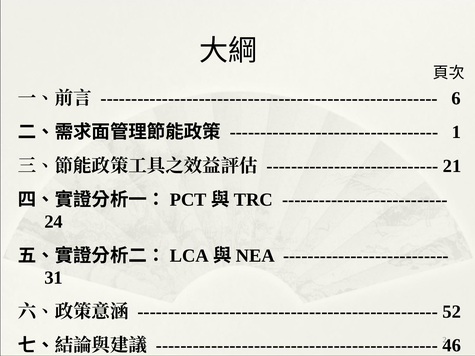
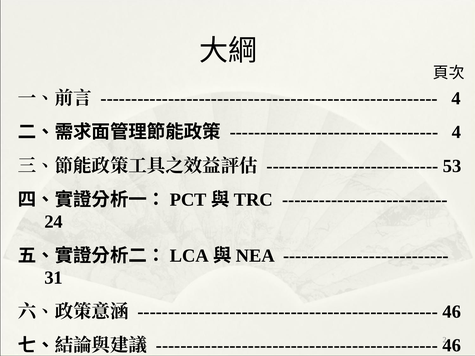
6 at (456, 98): 6 -> 4
1 at (457, 132): 1 -> 4
21: 21 -> 53
52 at (452, 312): 52 -> 46
